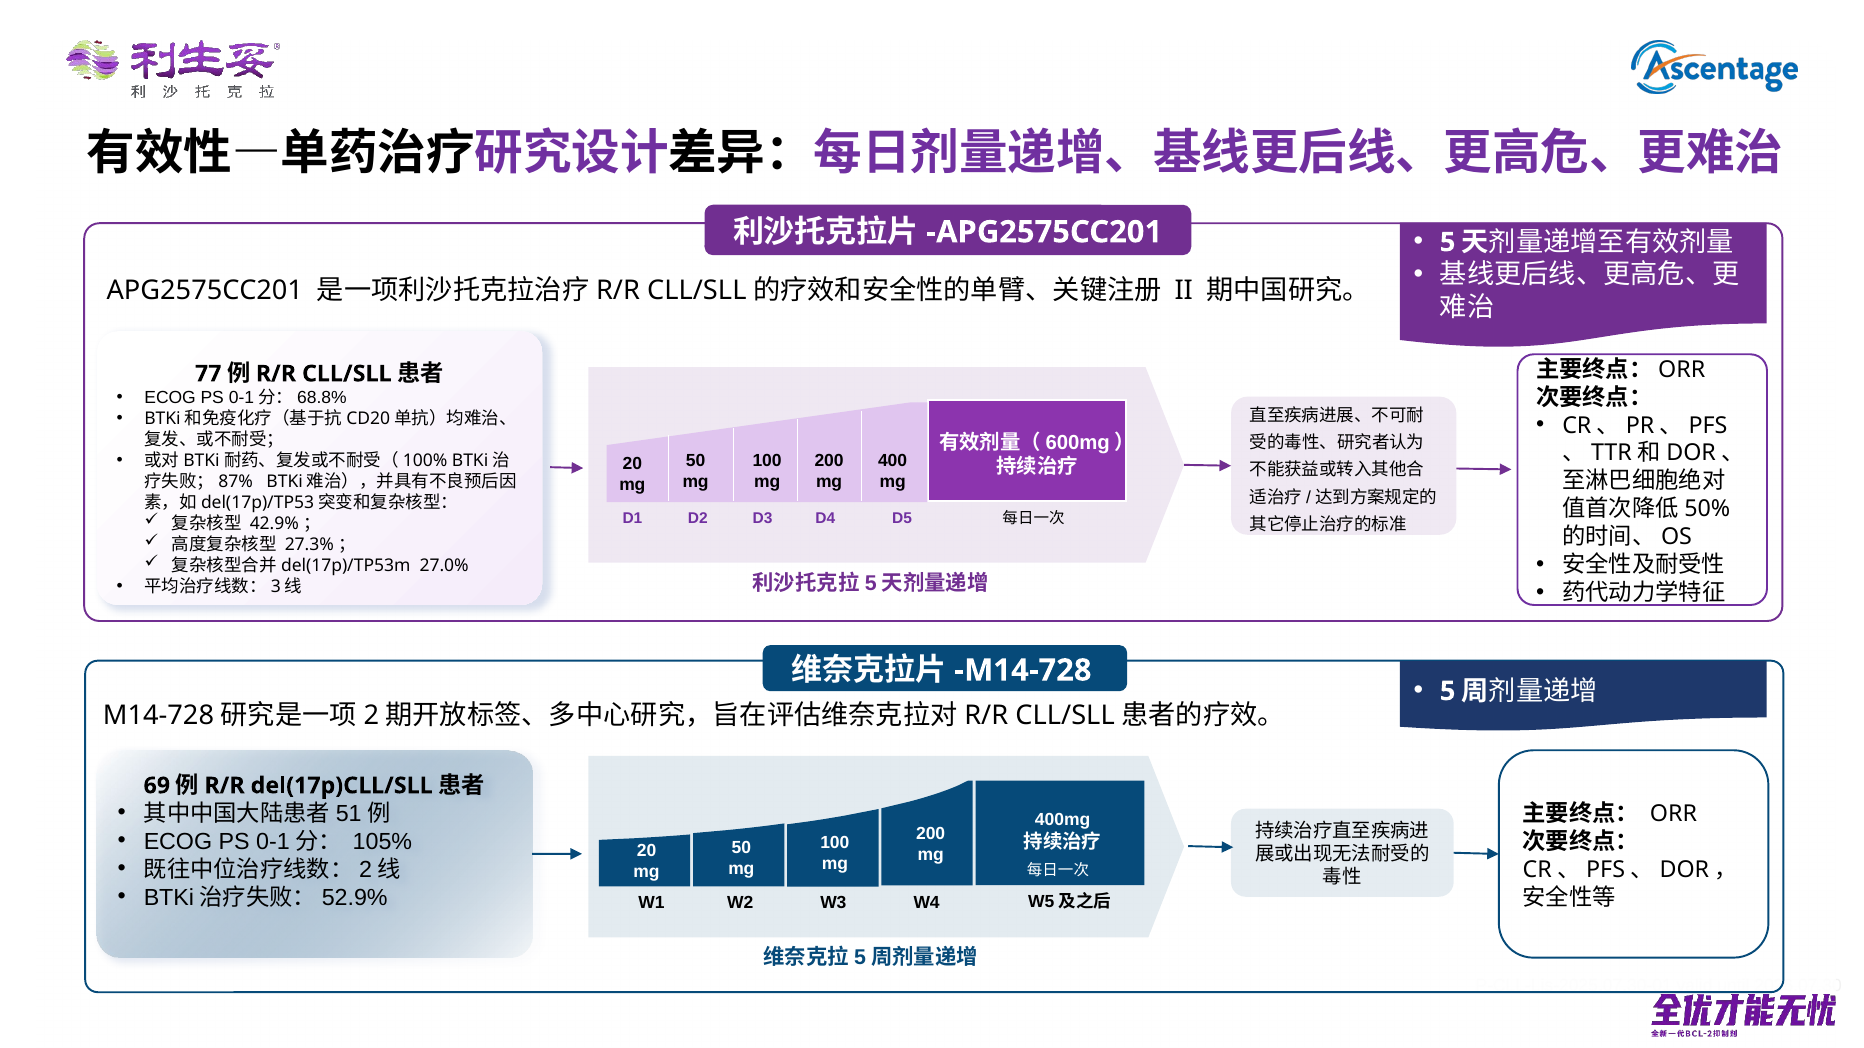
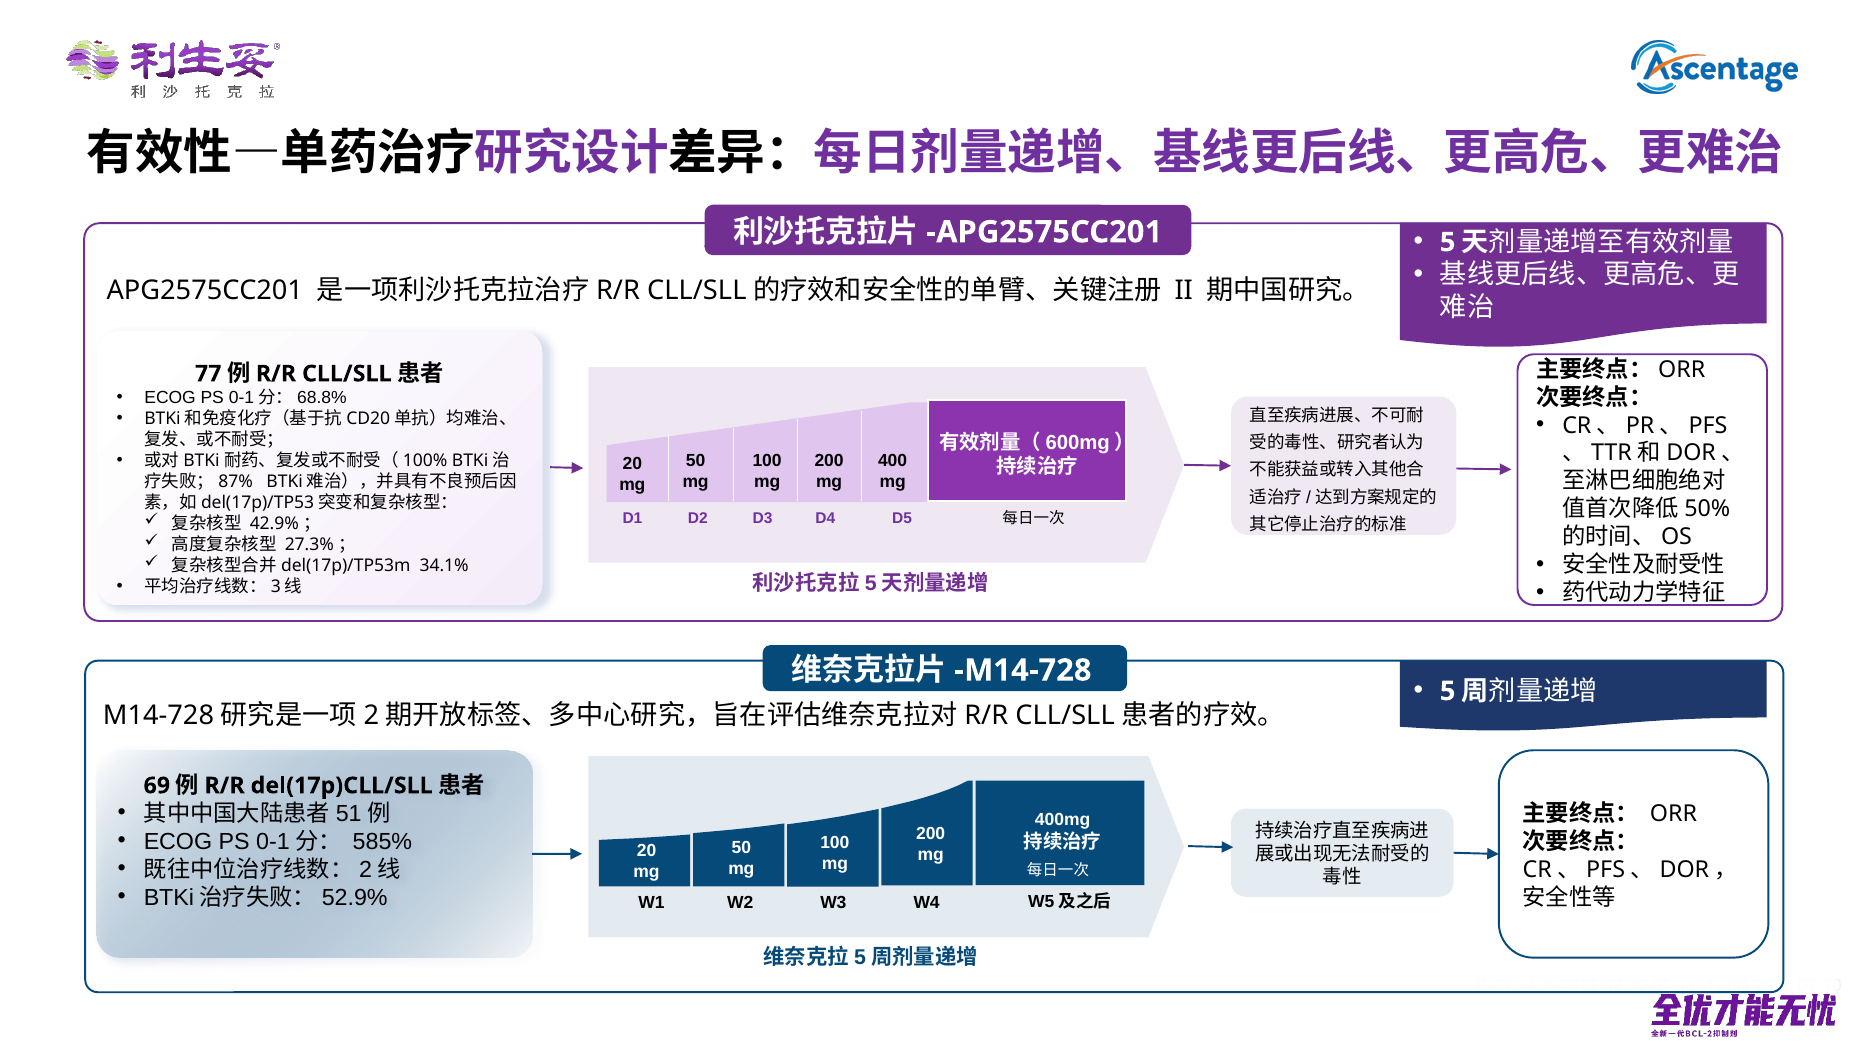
27.0%: 27.0% -> 34.1%
105%: 105% -> 585%
